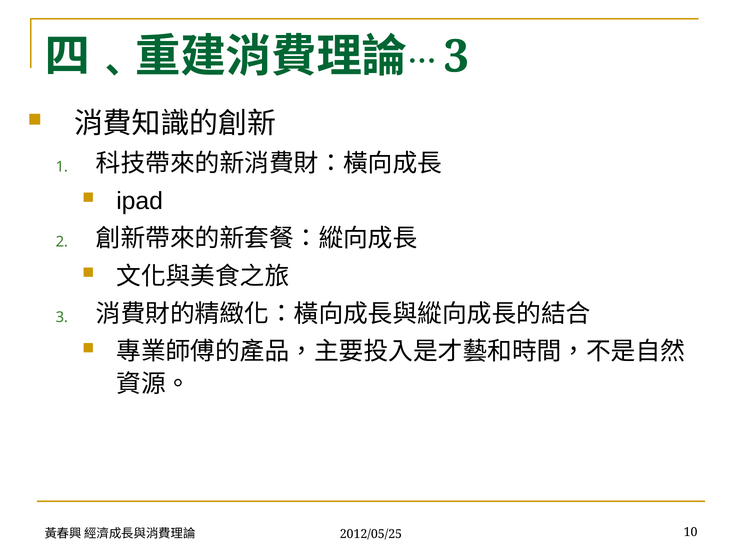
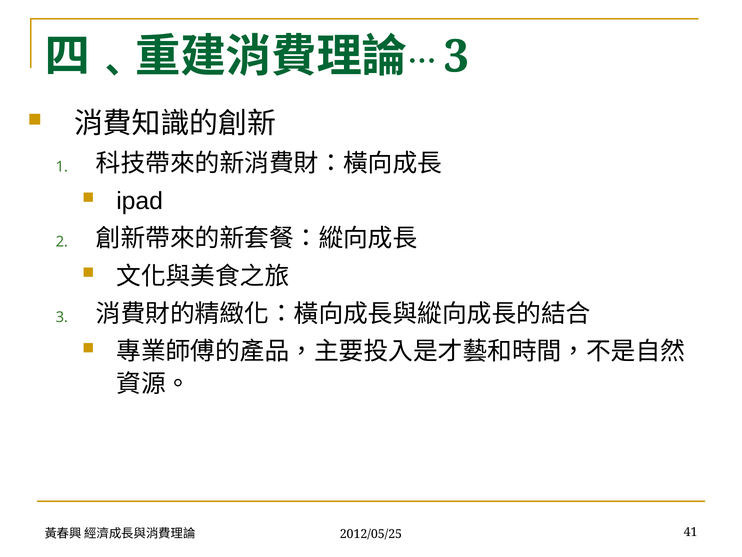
10: 10 -> 41
